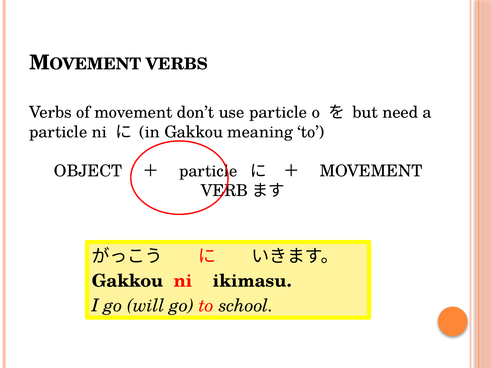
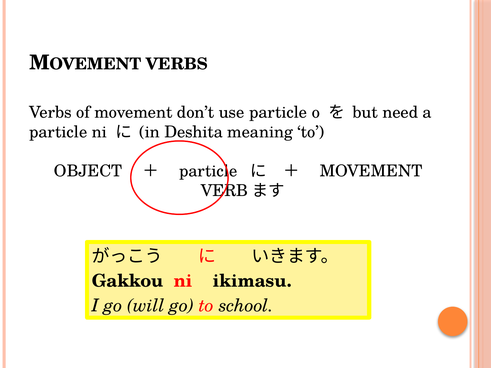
in Gakkou: Gakkou -> Deshita
